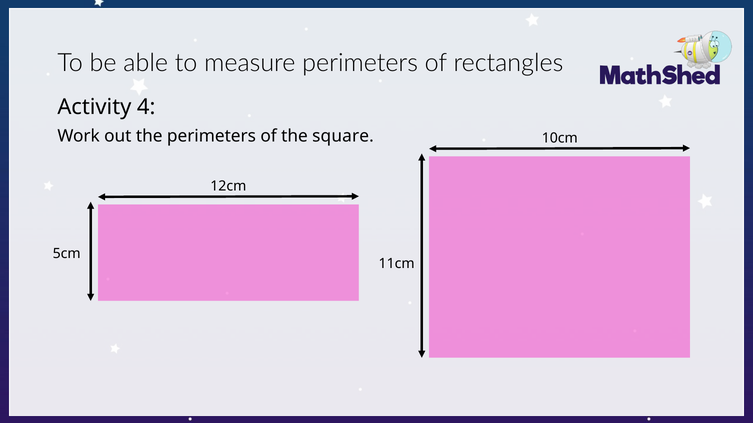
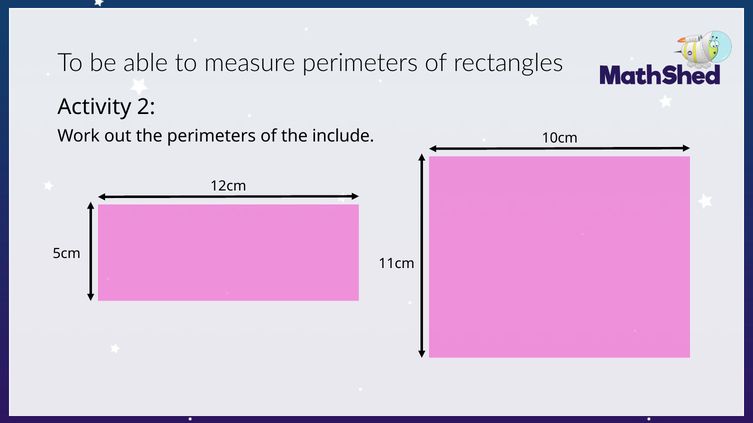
4: 4 -> 2
square: square -> include
